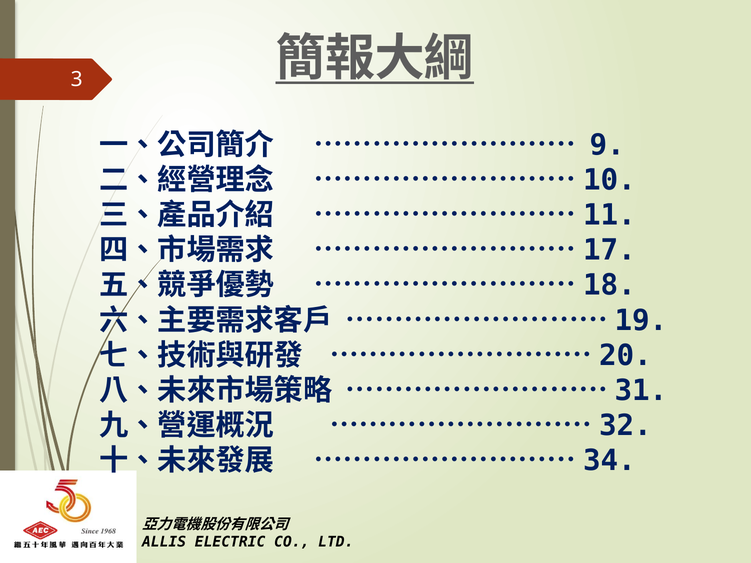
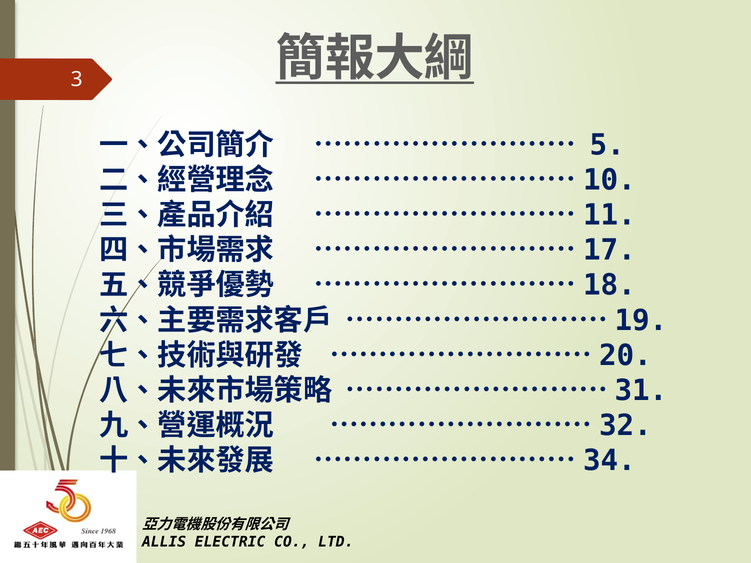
9: 9 -> 5
